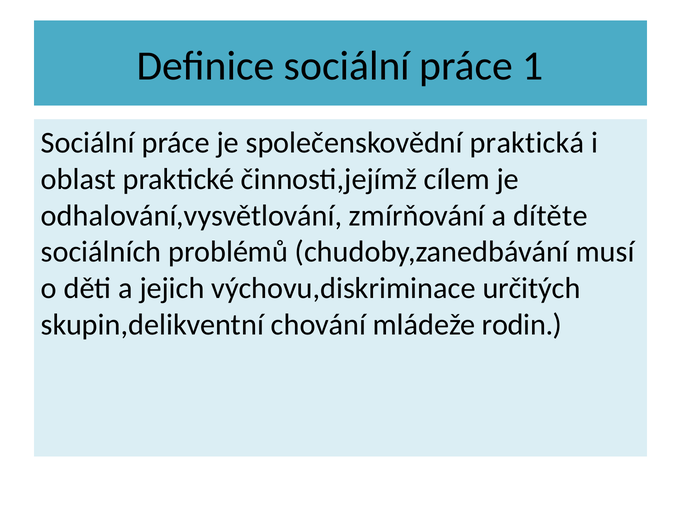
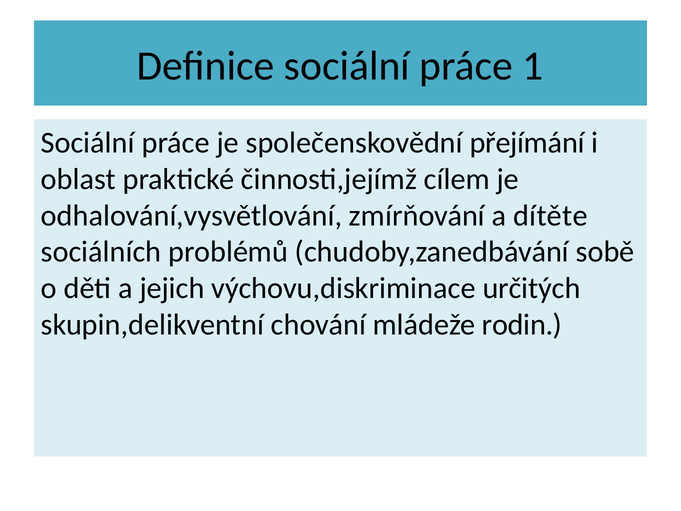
praktická: praktická -> přejímání
musí: musí -> sobě
